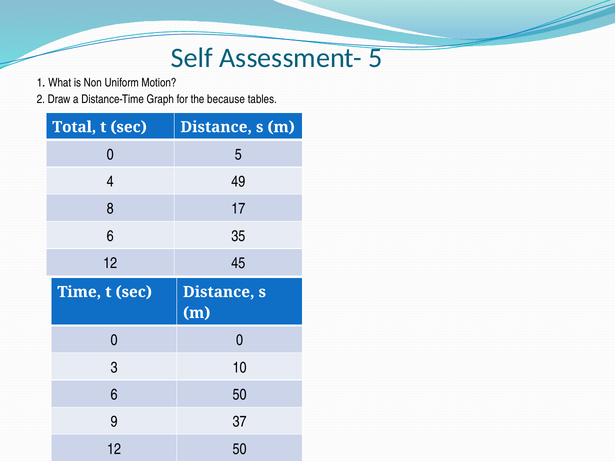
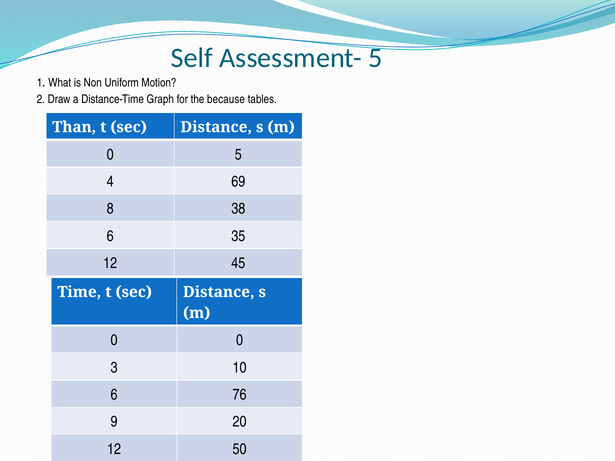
Total: Total -> Than
49: 49 -> 69
17: 17 -> 38
6 50: 50 -> 76
37: 37 -> 20
